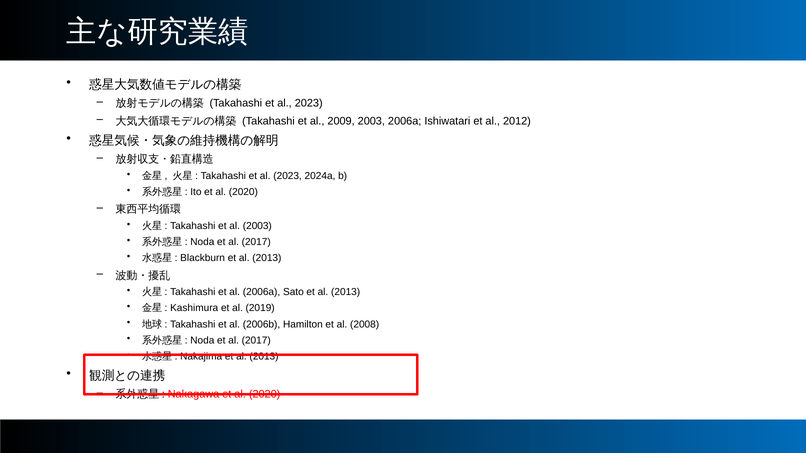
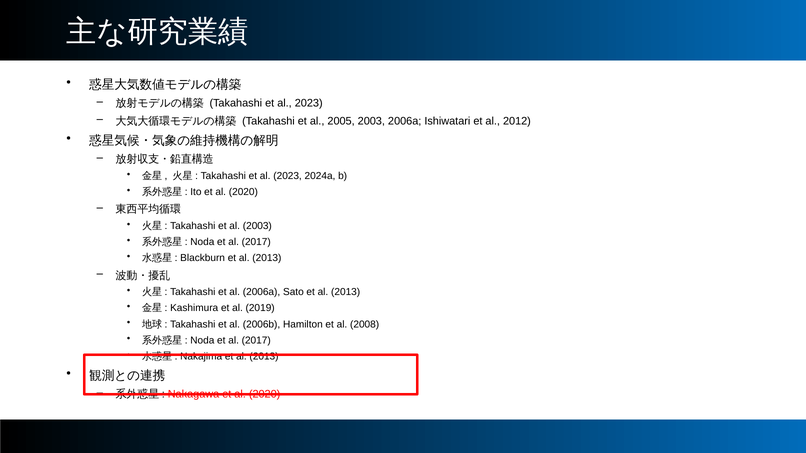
2009: 2009 -> 2005
